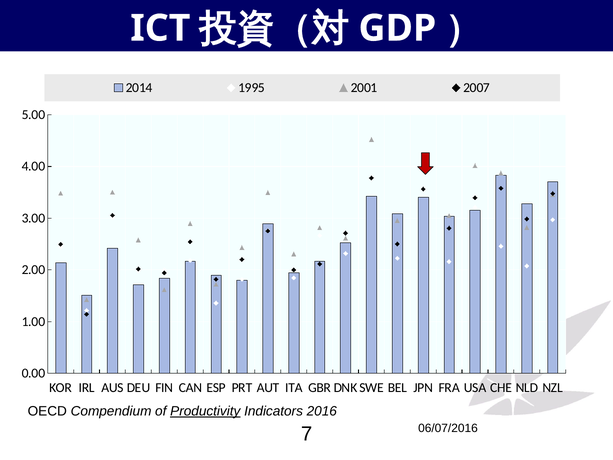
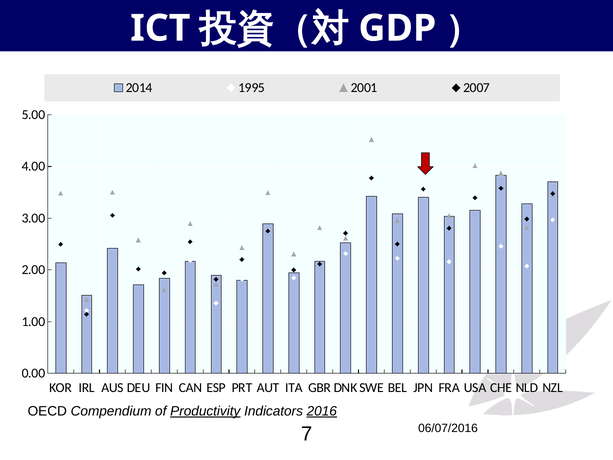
2016 underline: none -> present
